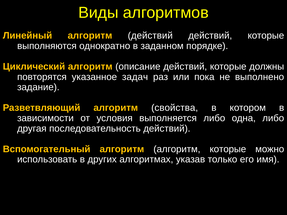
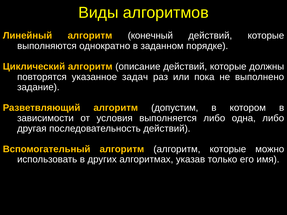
алгоритм действий: действий -> конечный
свойства: свойства -> допустим
